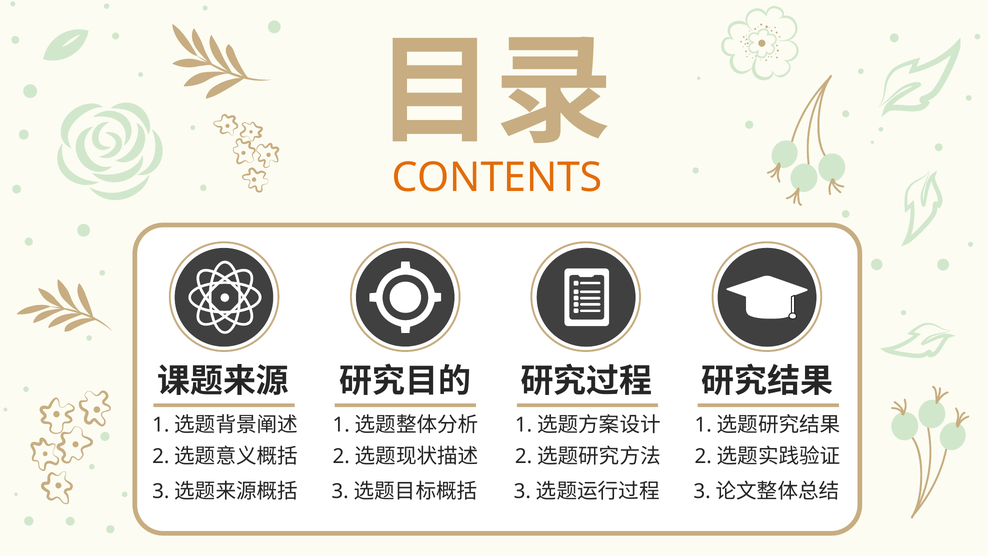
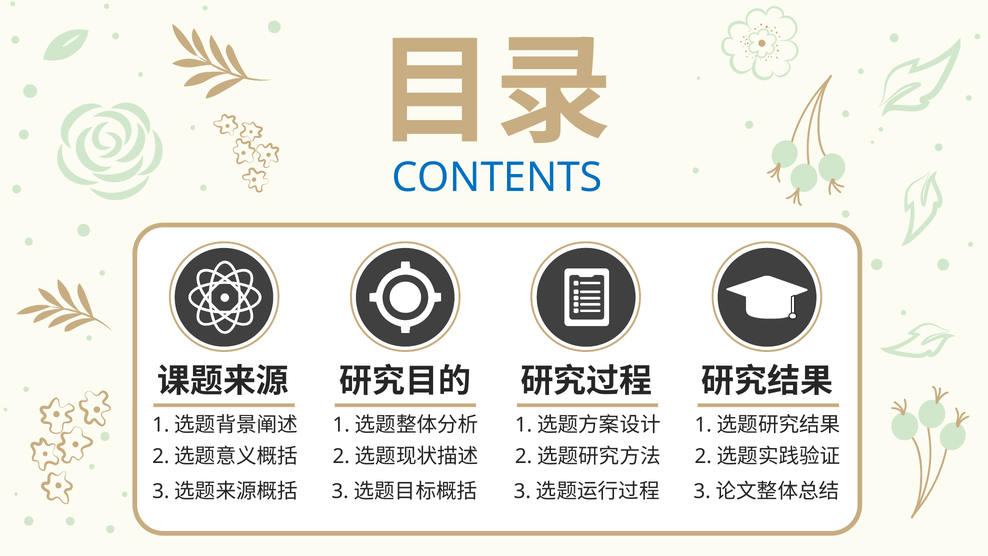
CONTENTS colour: orange -> blue
